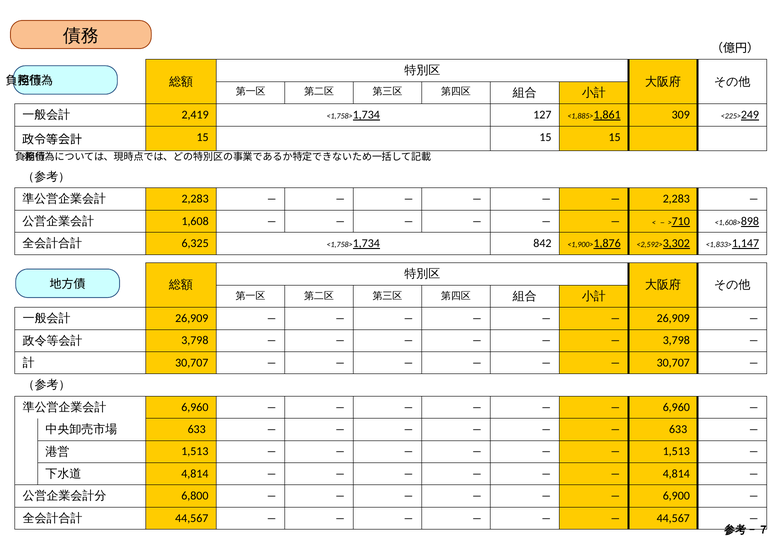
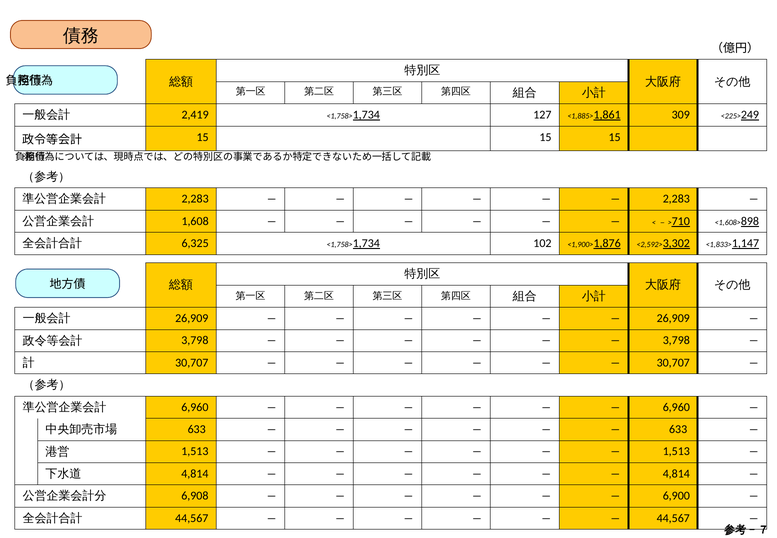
842: 842 -> 102
6,800: 6,800 -> 6,908
